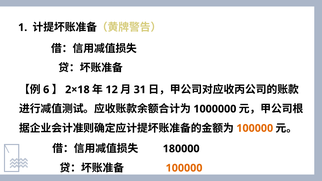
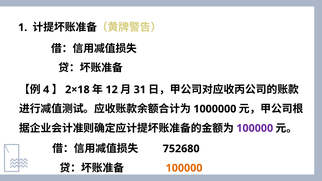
6: 6 -> 4
100000 at (255, 128) colour: orange -> purple
180000: 180000 -> 752680
